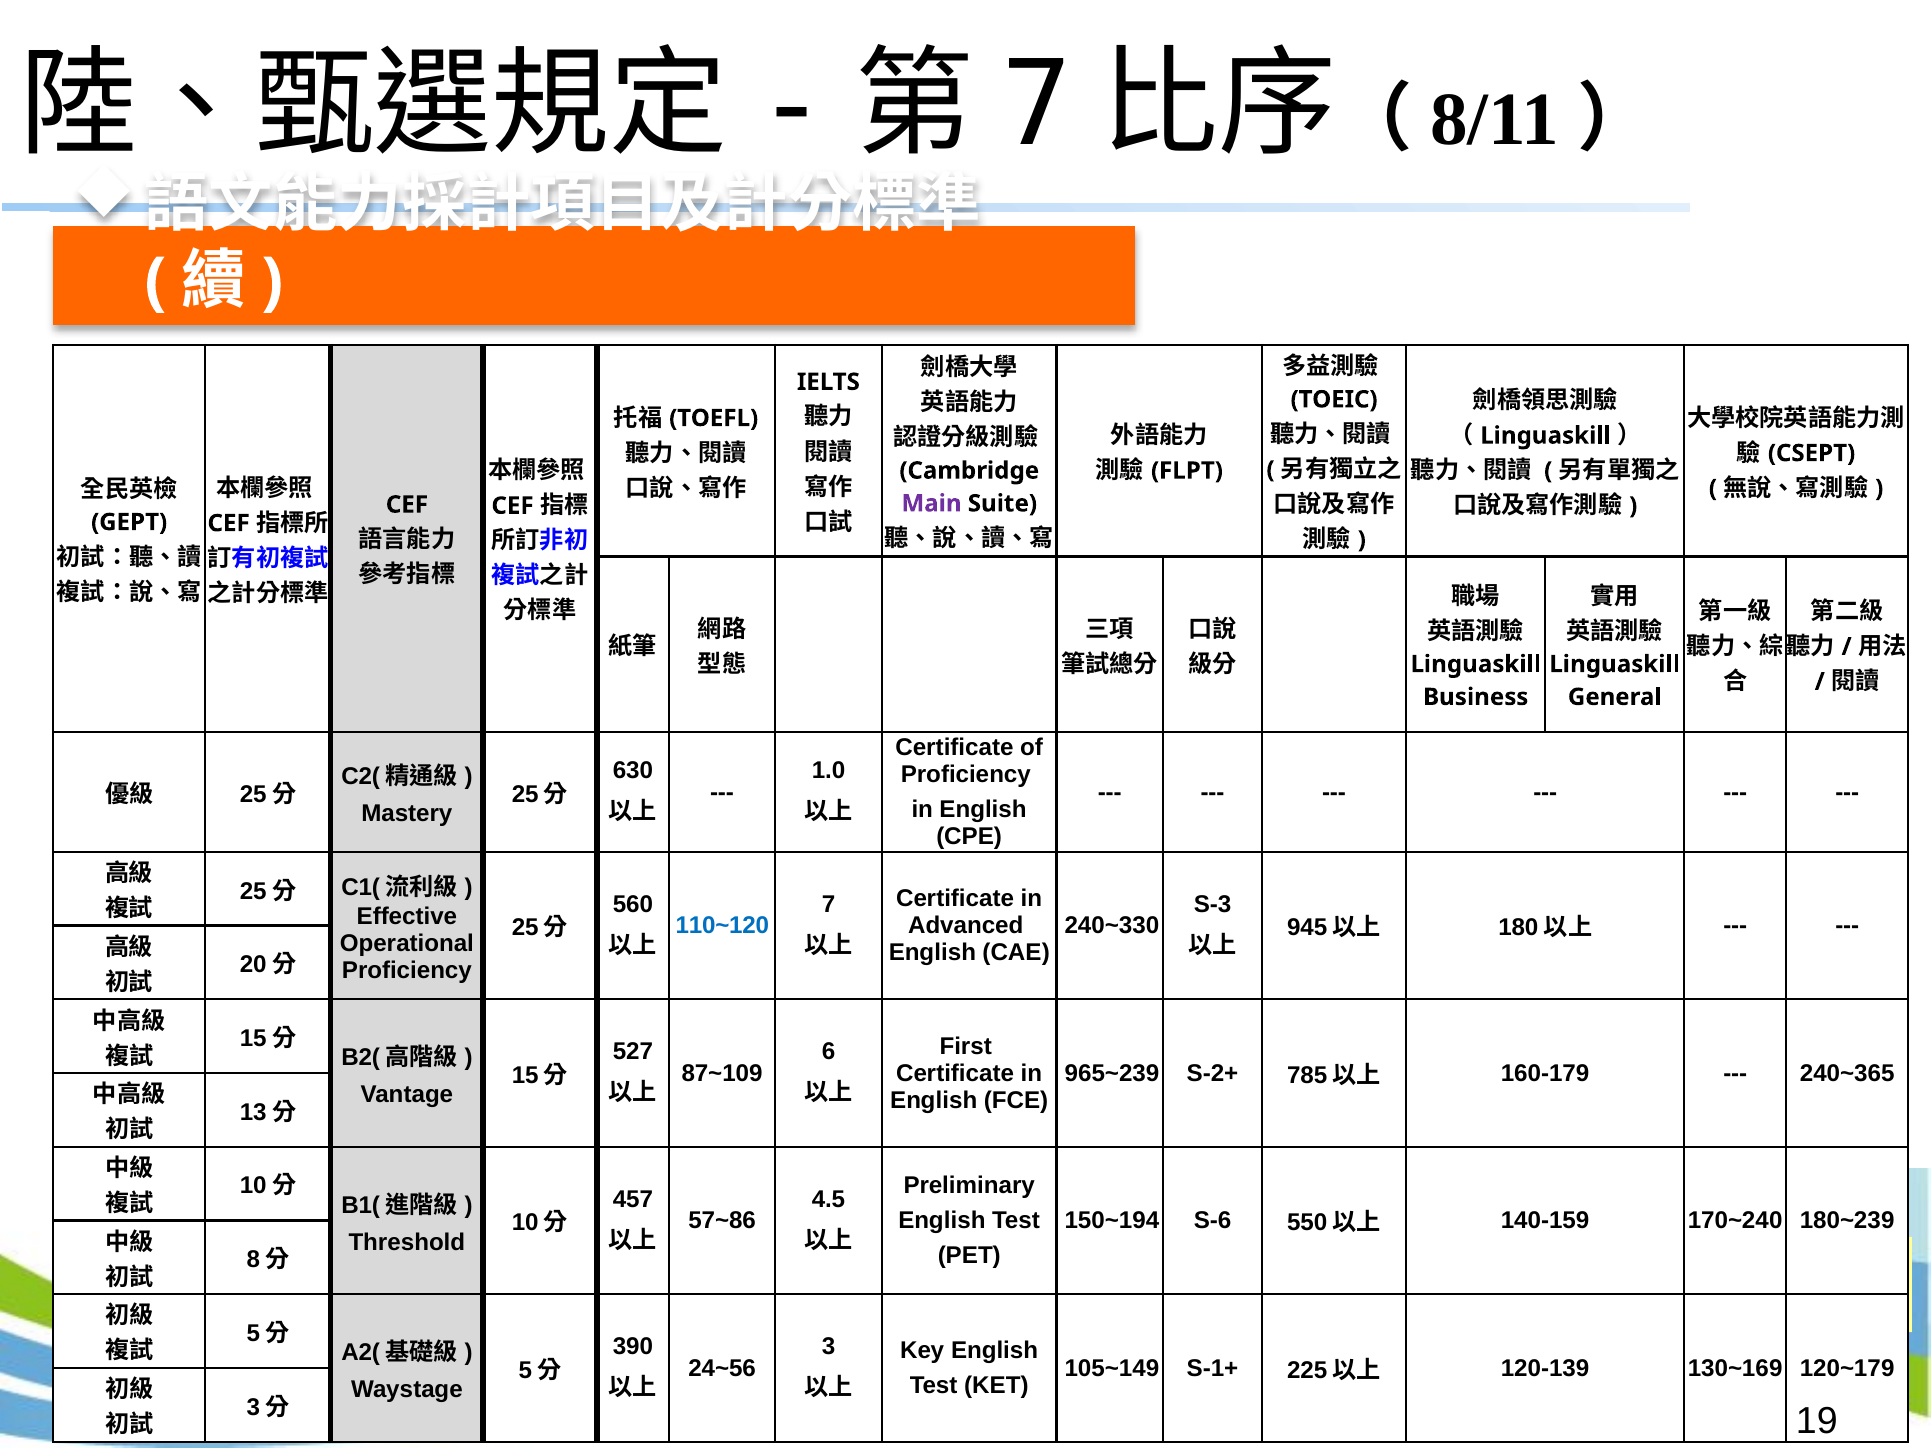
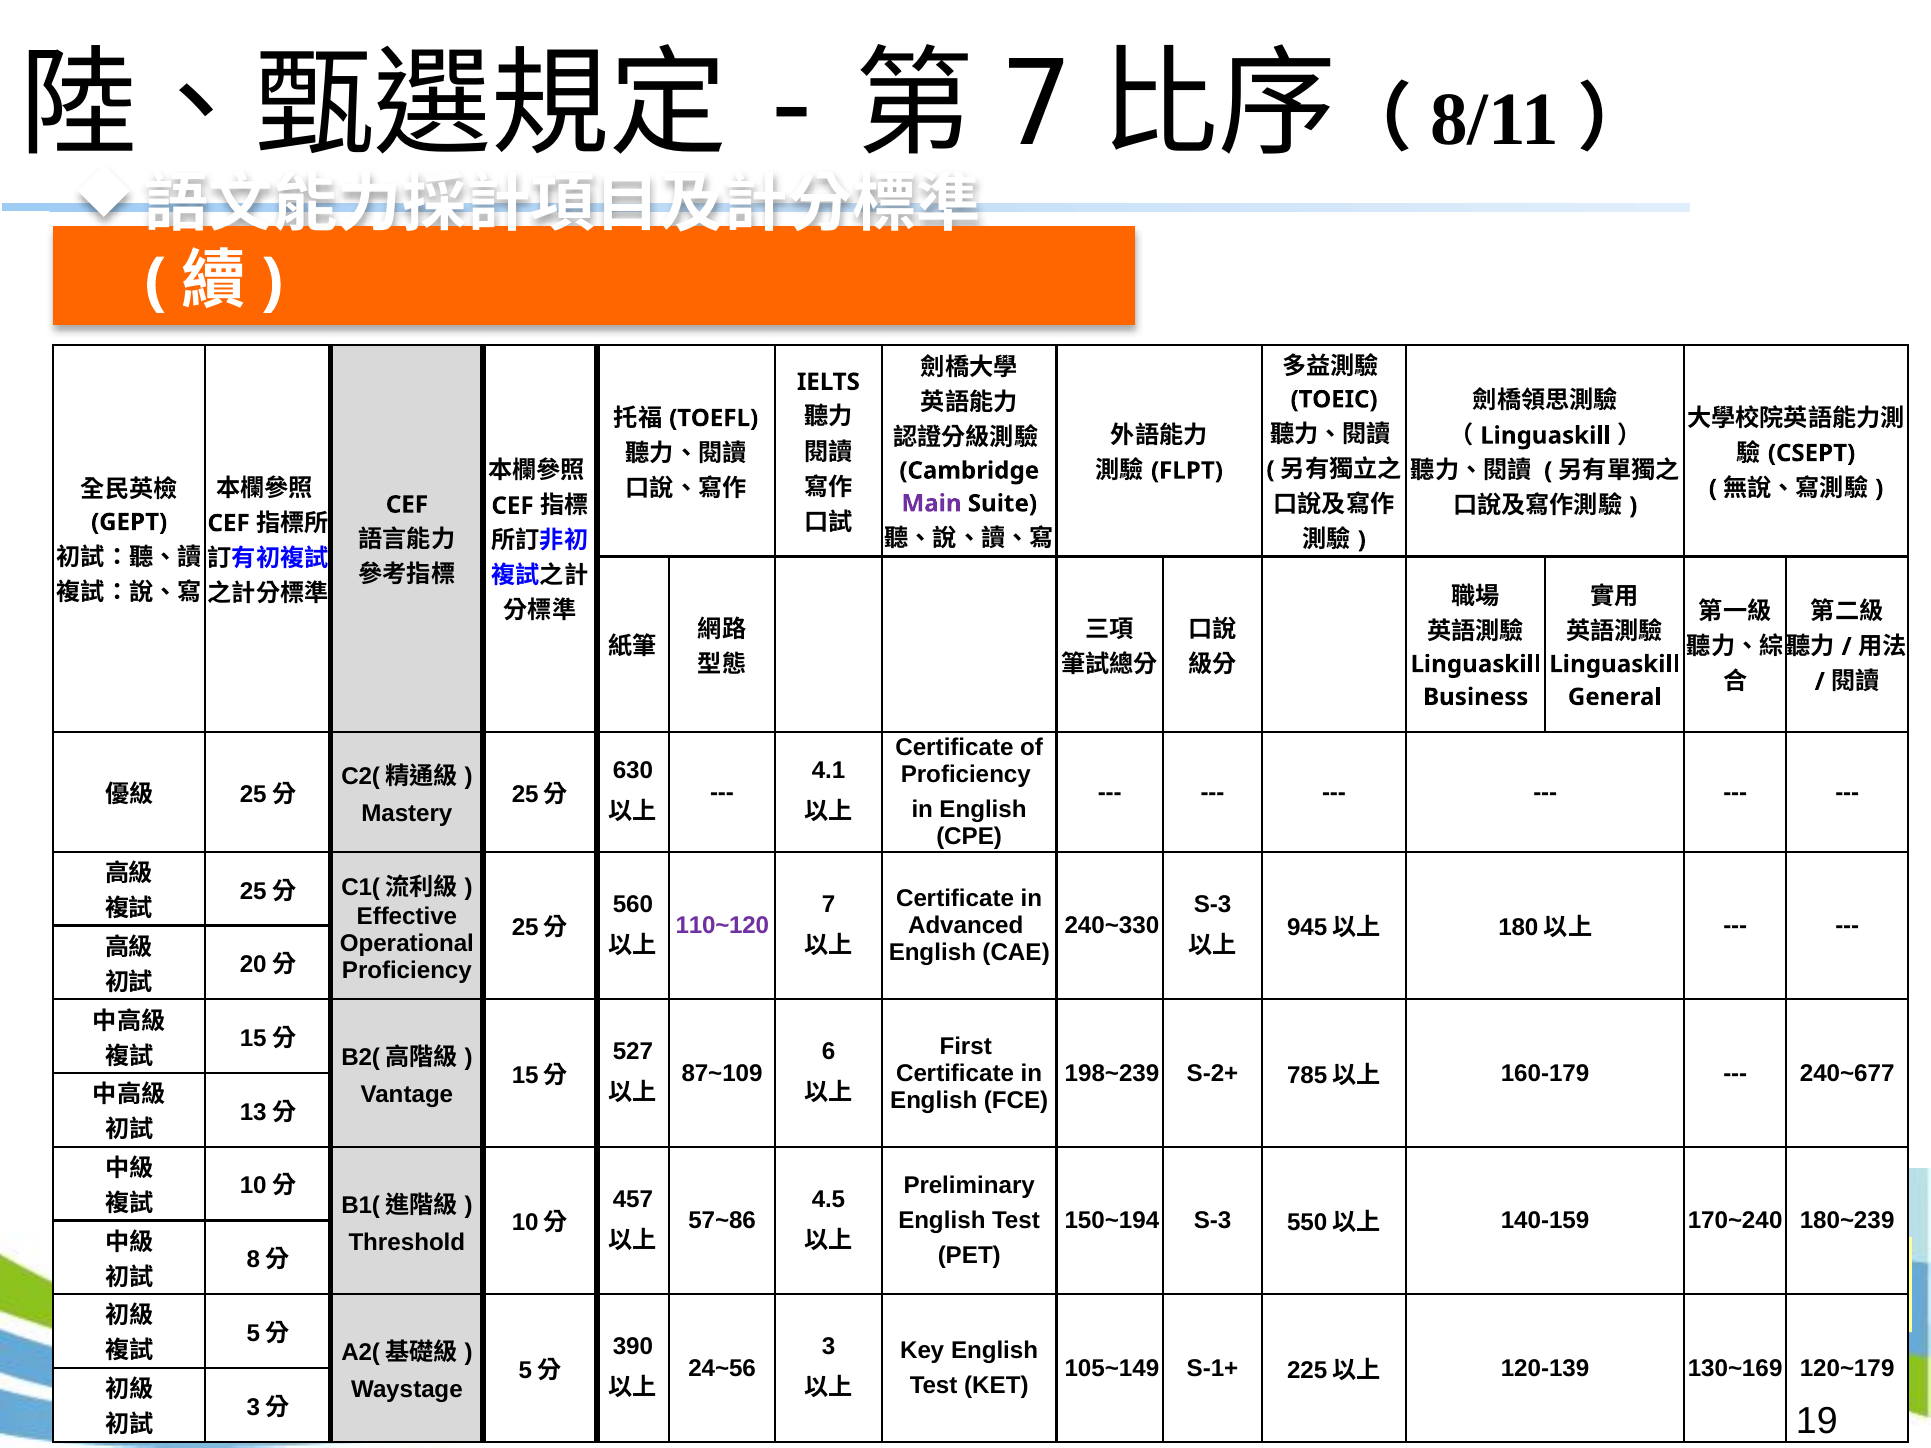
1.0: 1.0 -> 4.1
110~120 colour: blue -> purple
965~239: 965~239 -> 198~239
240~365: 240~365 -> 240~677
150~194 S-6: S-6 -> S-3
